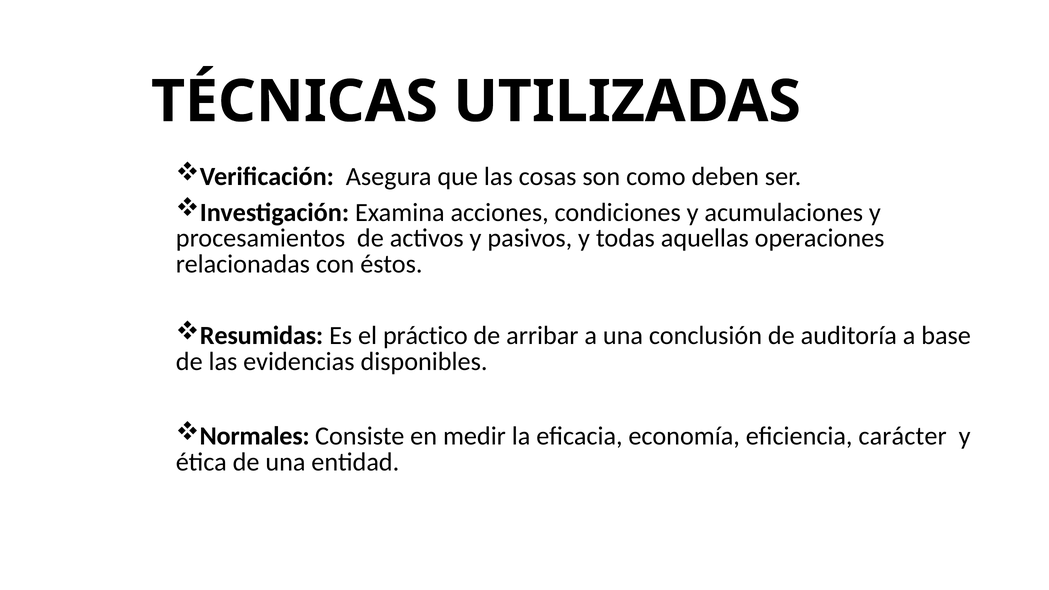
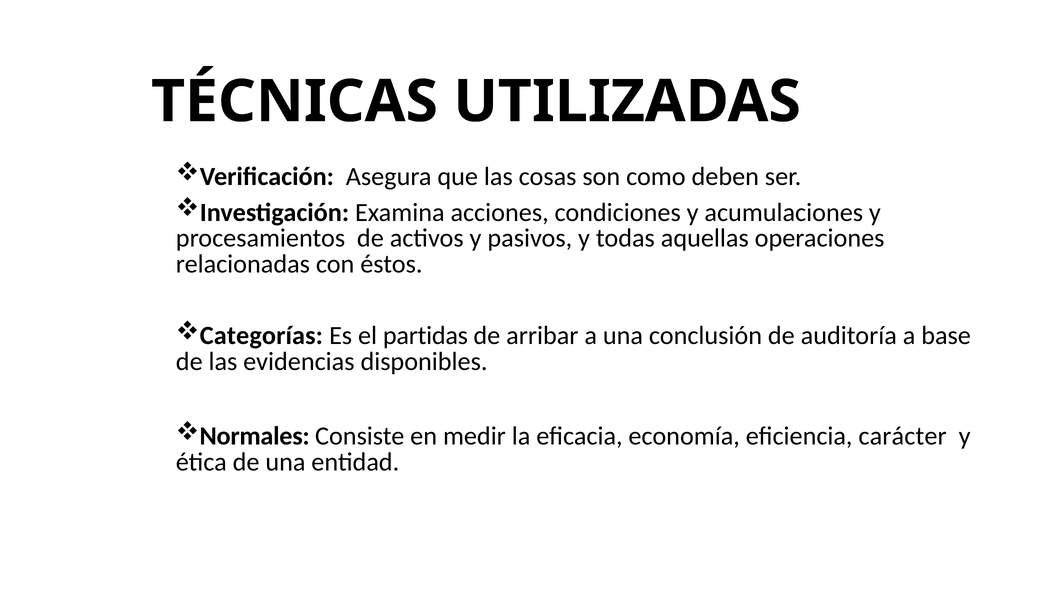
Resumidas: Resumidas -> Categorías
práctico: práctico -> partidas
